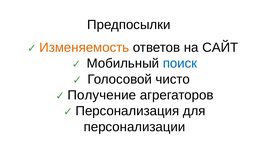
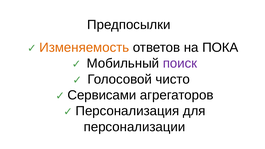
САЙТ: САЙТ -> ПОКА
поиск colour: blue -> purple
Получение: Получение -> Сервисами
